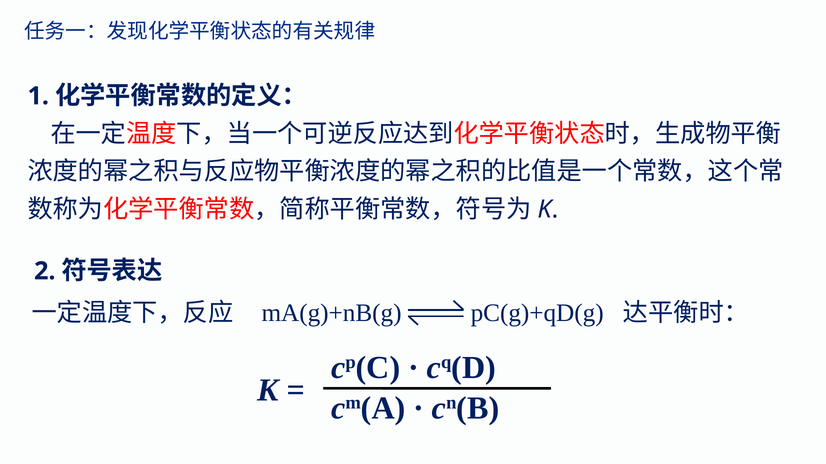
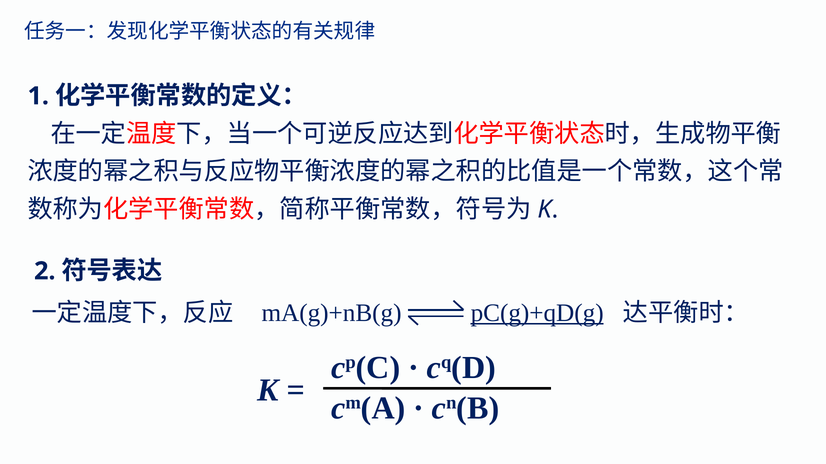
pC(g)+qD(g underline: none -> present
